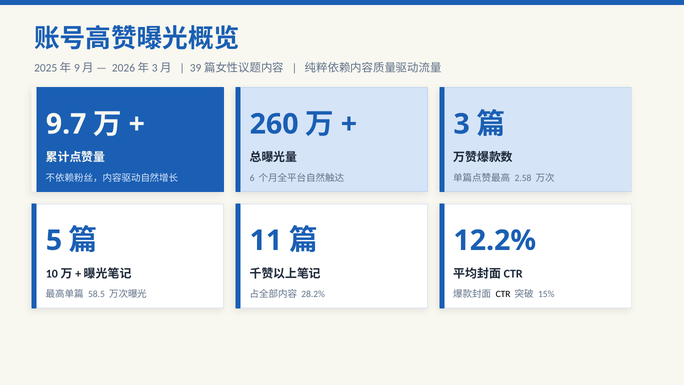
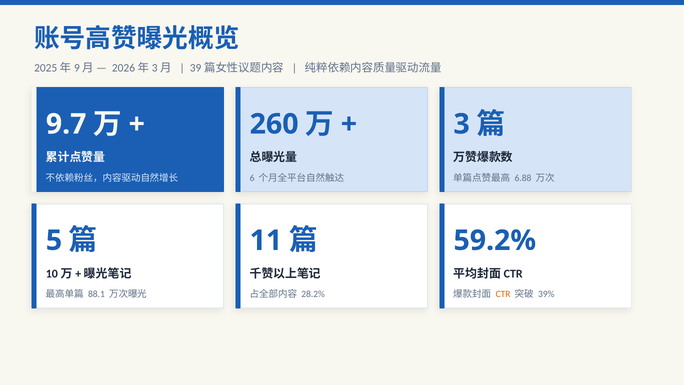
2.58: 2.58 -> 6.88
12.2%: 12.2% -> 59.2%
58.5: 58.5 -> 88.1
CTR colour: black -> orange
15%: 15% -> 39%
